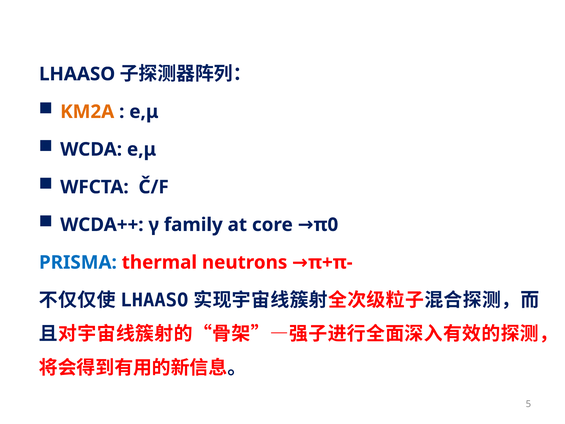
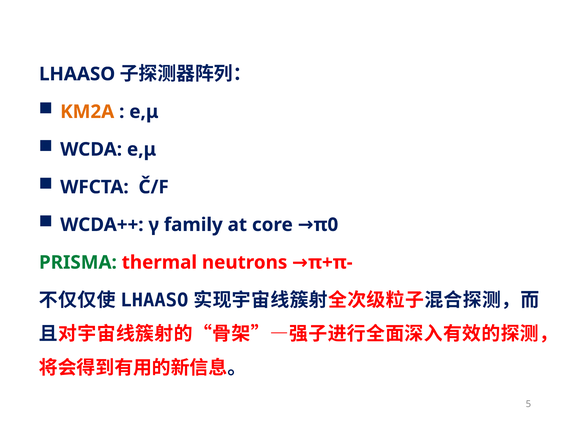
PRISMA colour: blue -> green
